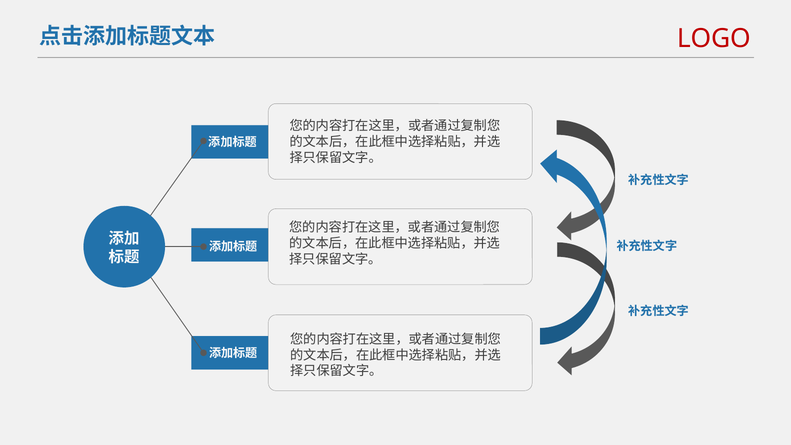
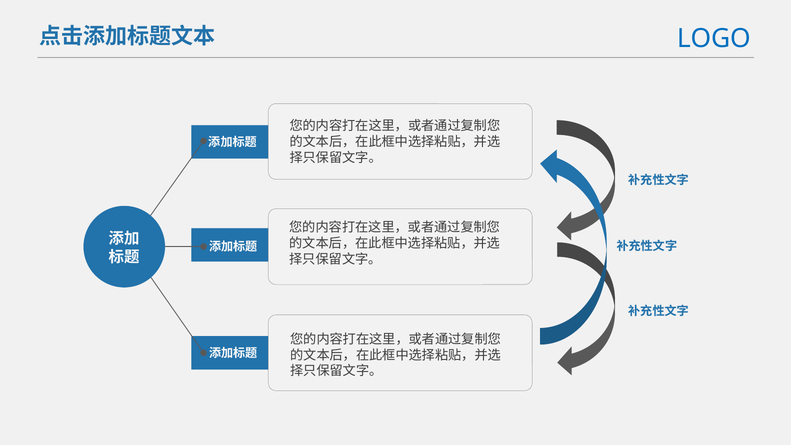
LOGO colour: red -> blue
